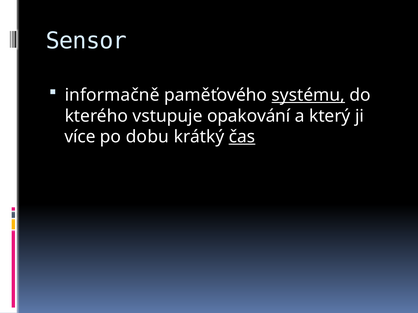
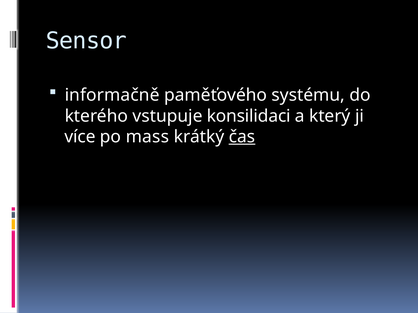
systému underline: present -> none
opakování: opakování -> konsilidaci
dobu: dobu -> mass
